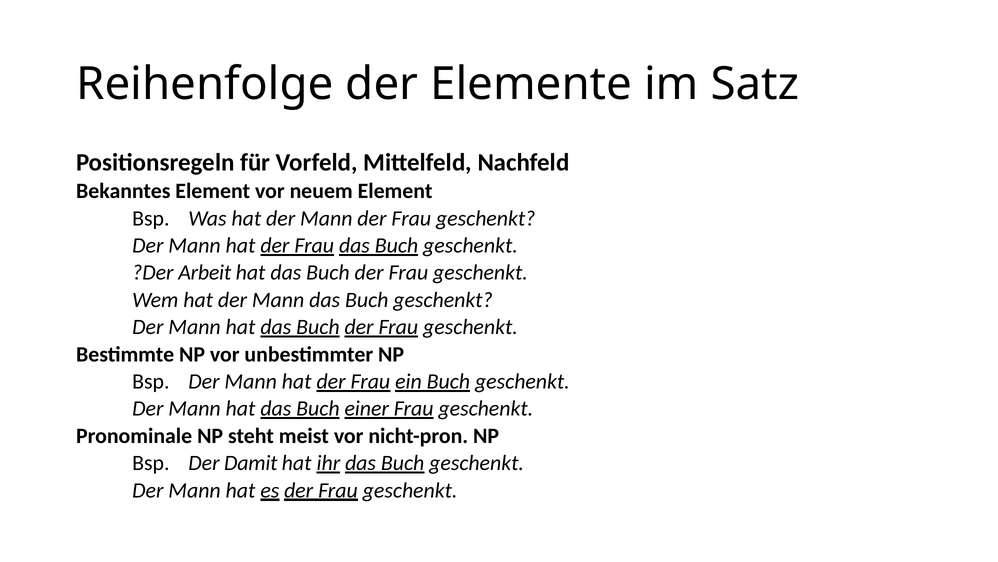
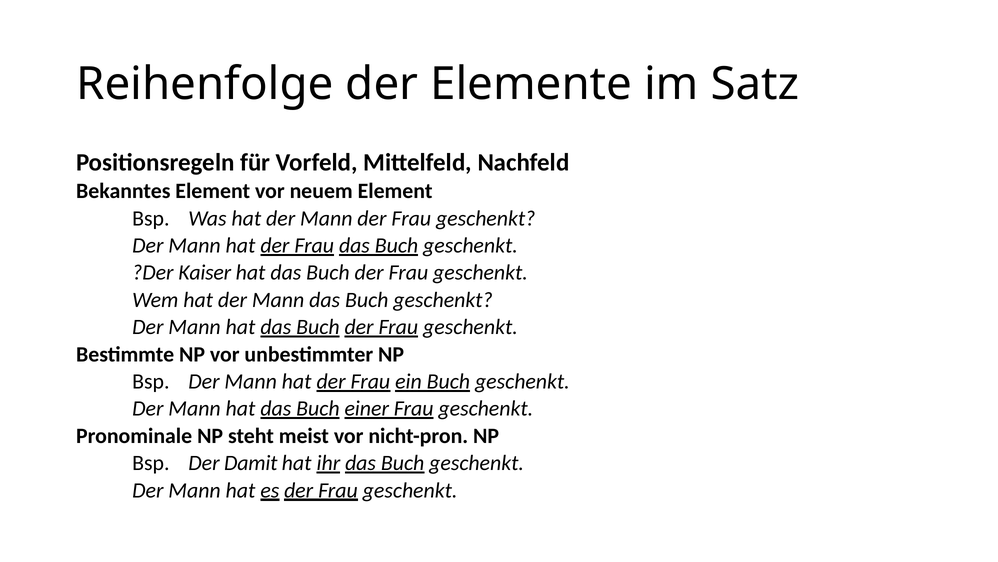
Arbeit: Arbeit -> Kaiser
